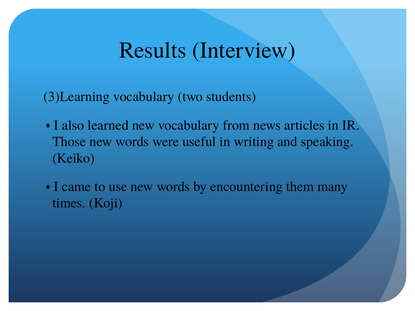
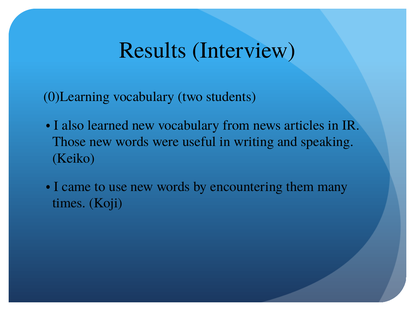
3)Learning: 3)Learning -> 0)Learning
